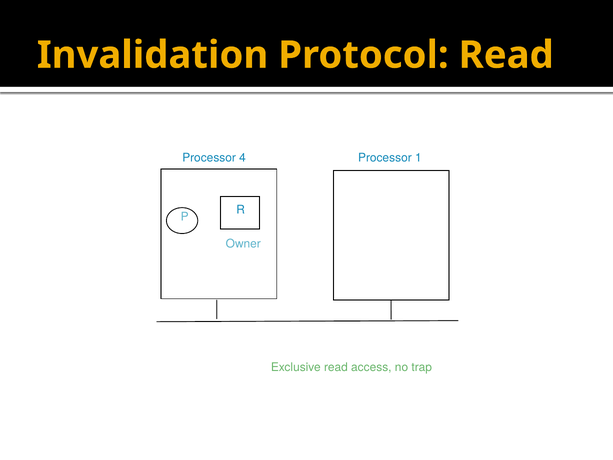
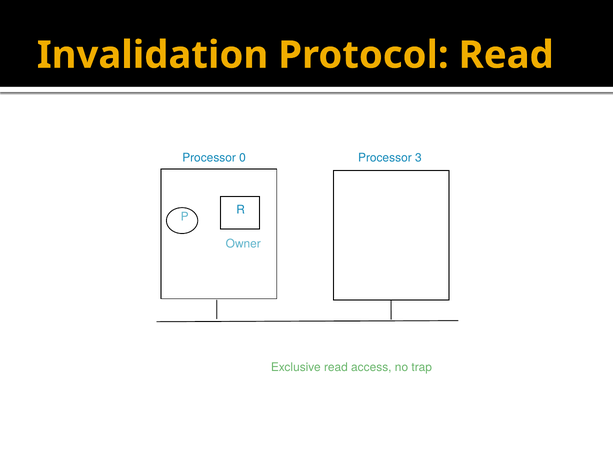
4: 4 -> 0
1: 1 -> 3
